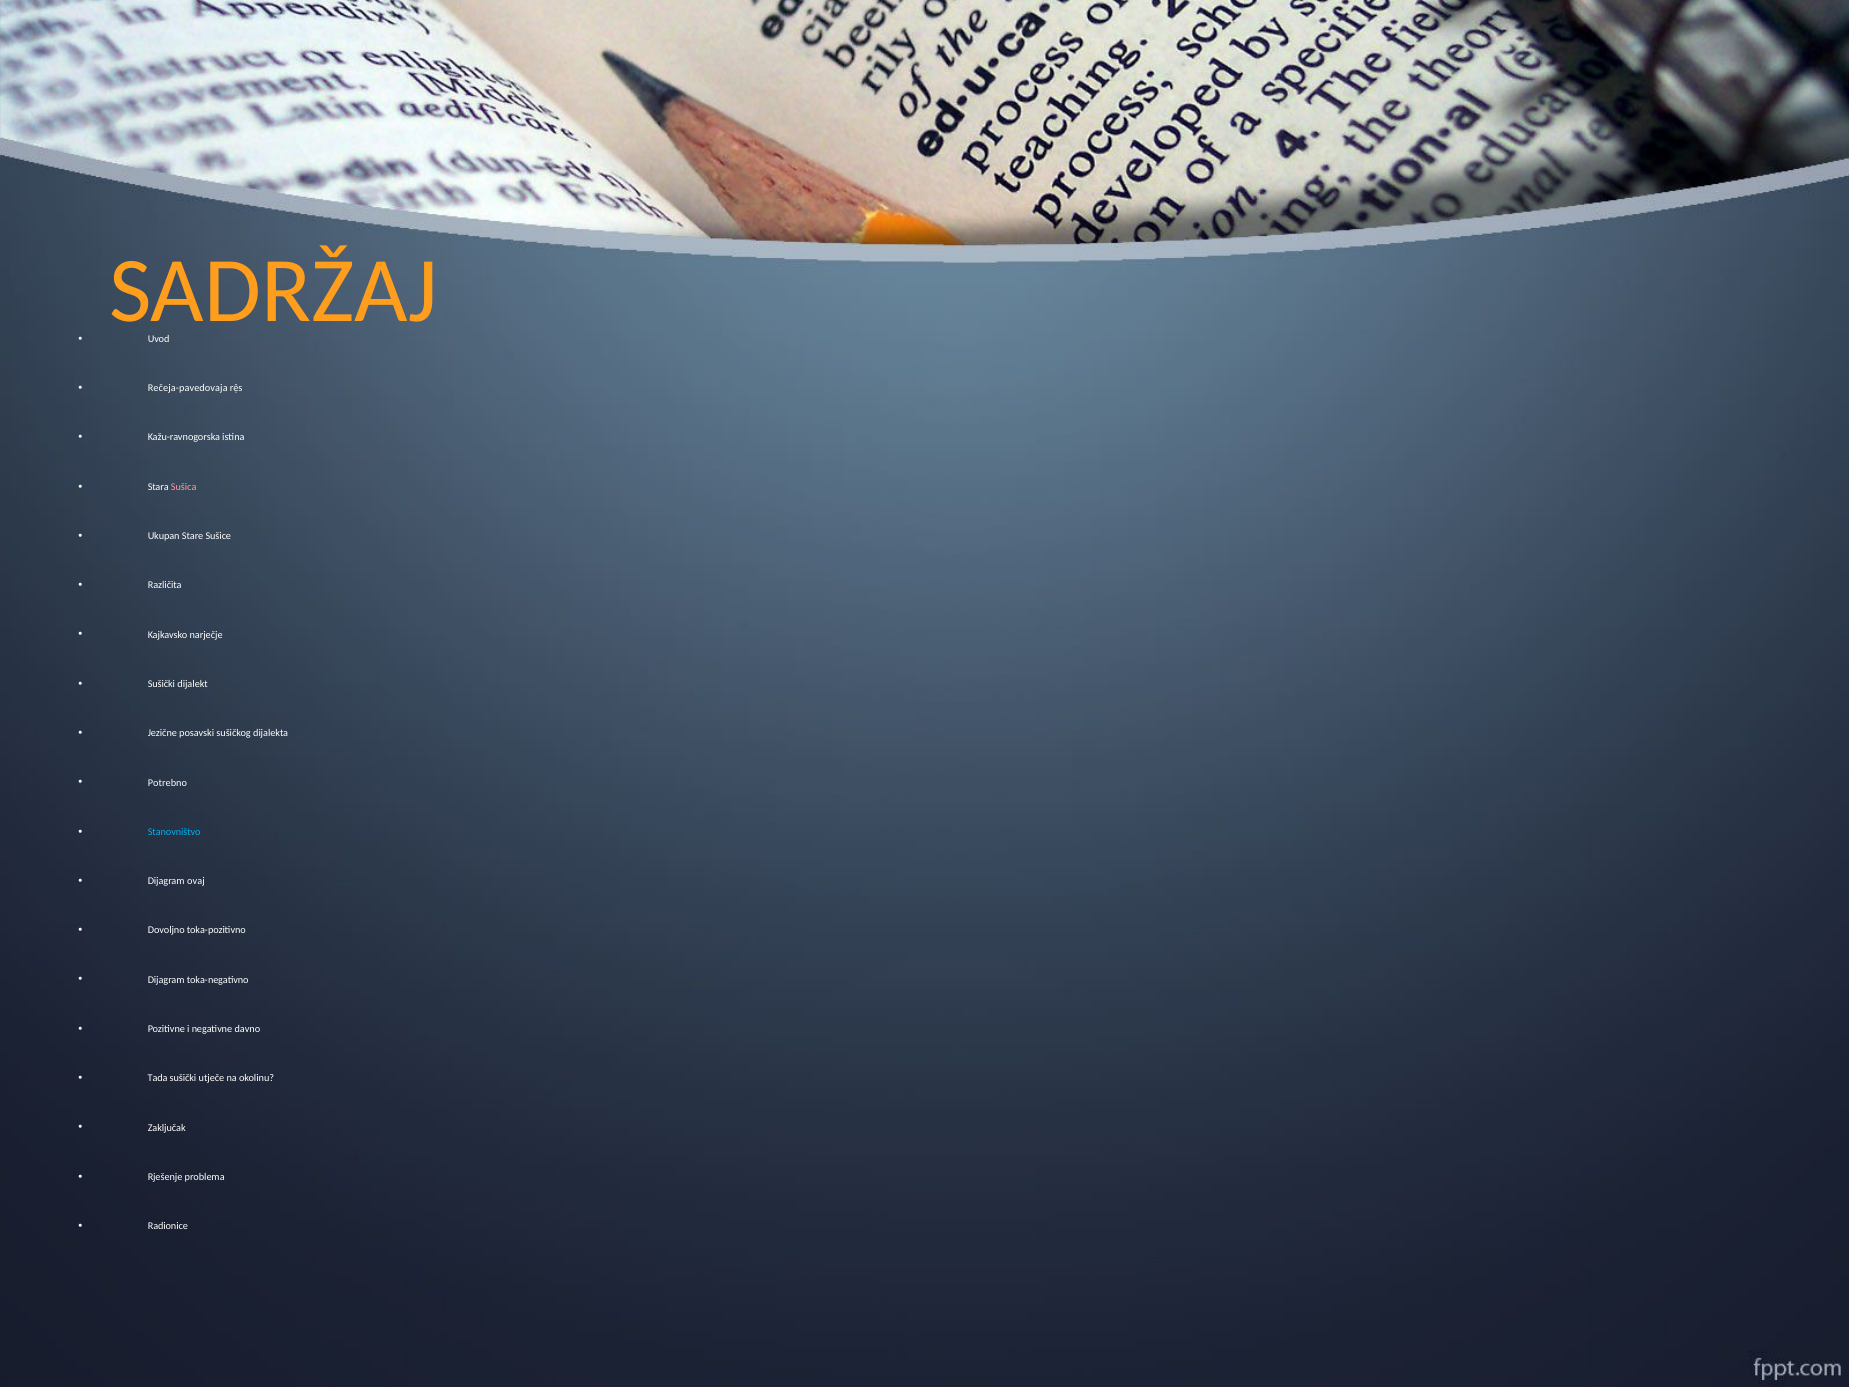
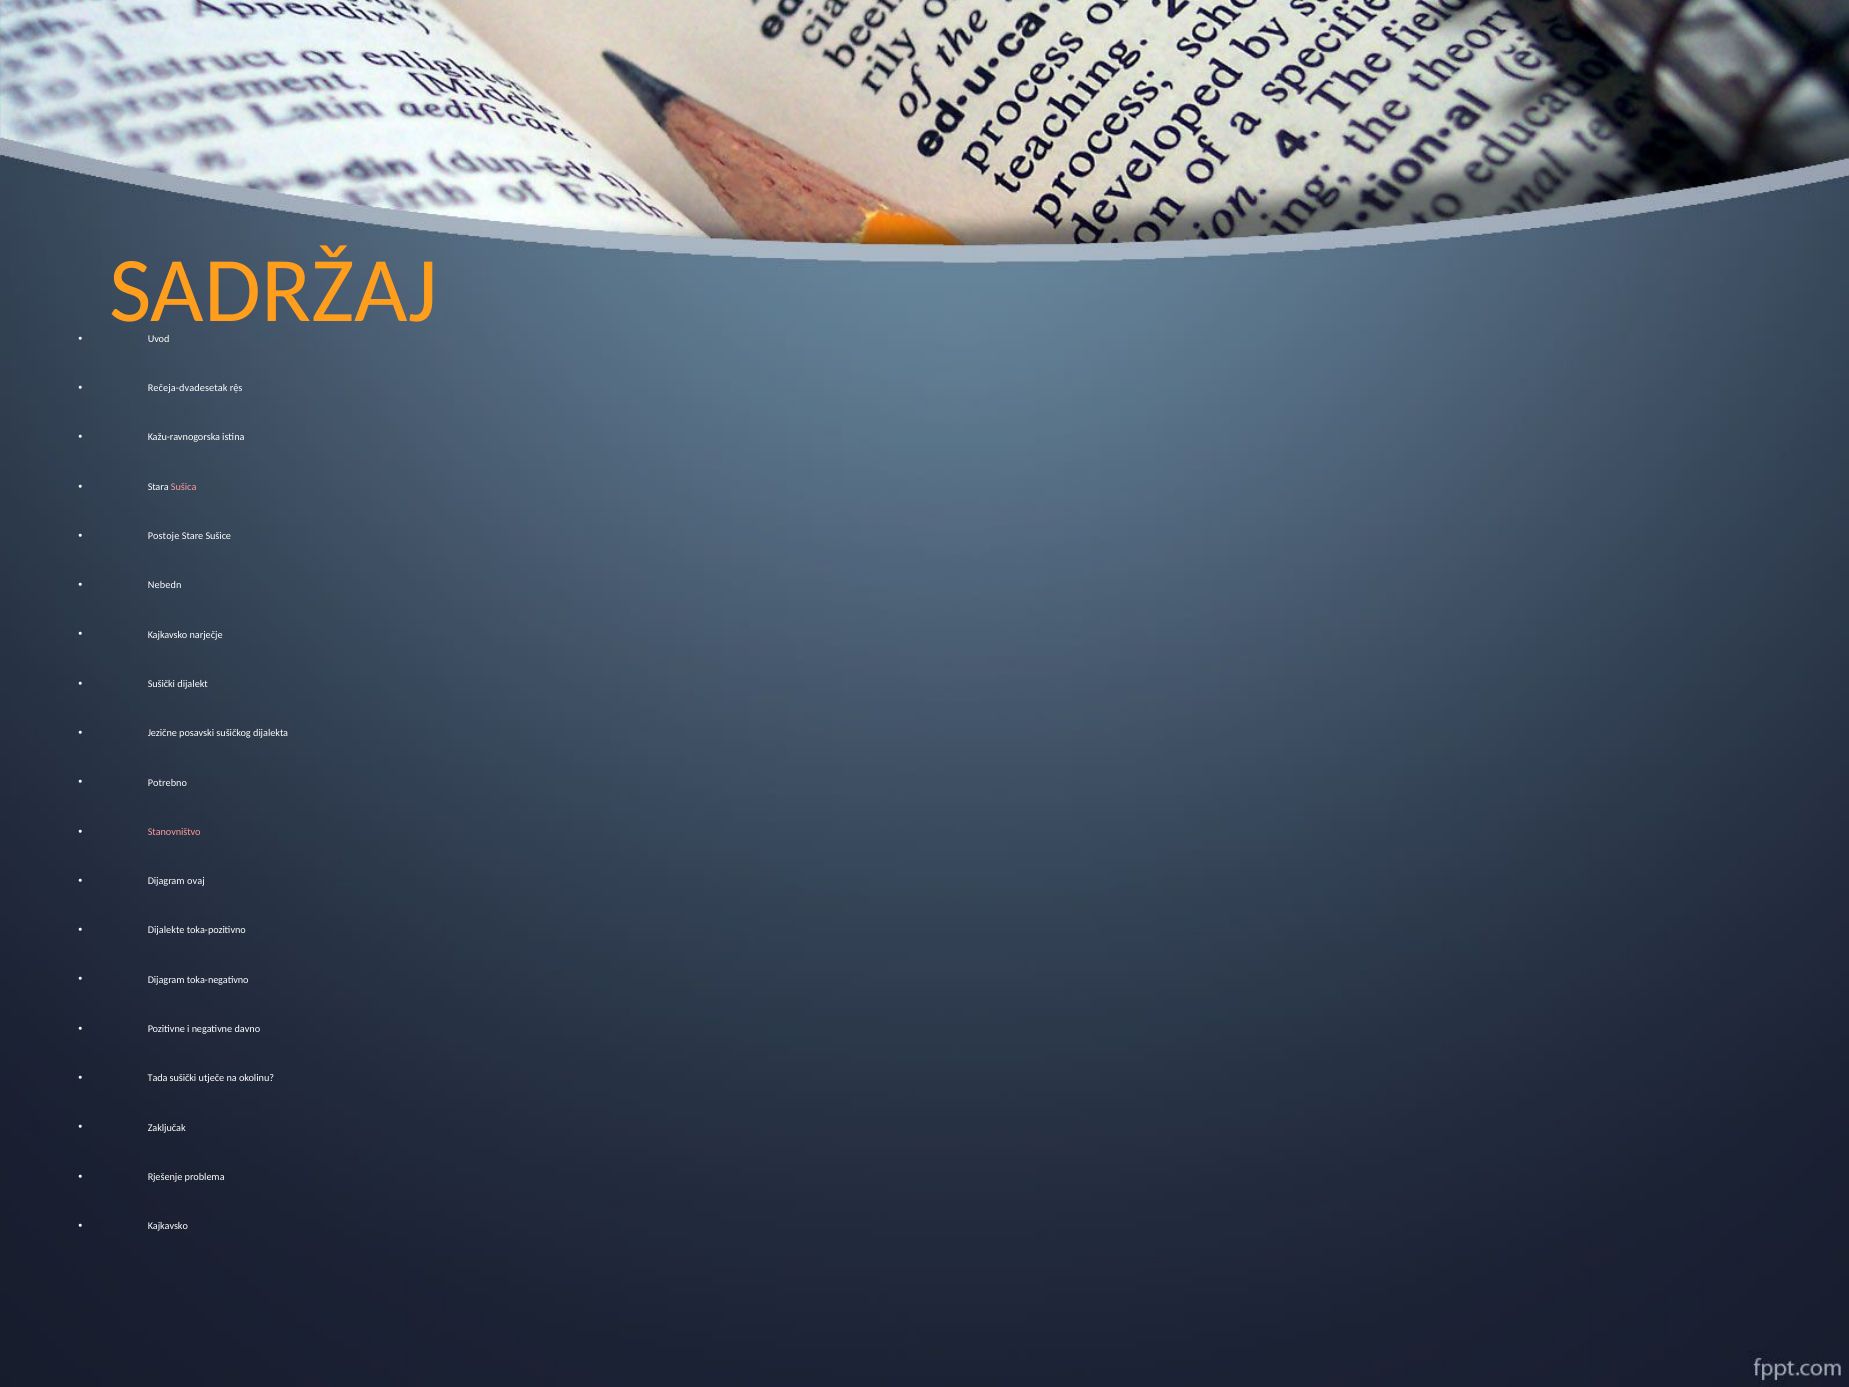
Rečeja-pavedovaja: Rečeja-pavedovaja -> Rečeja-dvadesetak
Ukupan: Ukupan -> Postoje
Različita: Različita -> Nebedn
Stanovništvo colour: light blue -> pink
Dovoljno: Dovoljno -> Dijalekte
Radionice at (168, 1226): Radionice -> Kajkavsko
